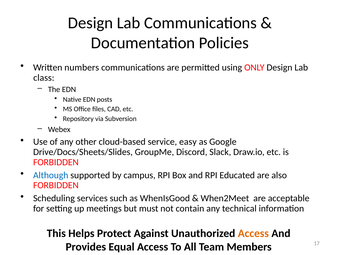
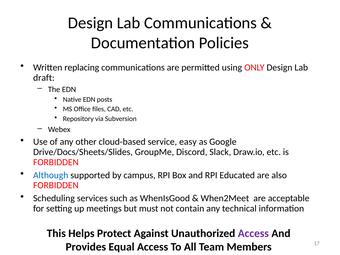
numbers: numbers -> replacing
class: class -> draft
Access at (253, 233) colour: orange -> purple
